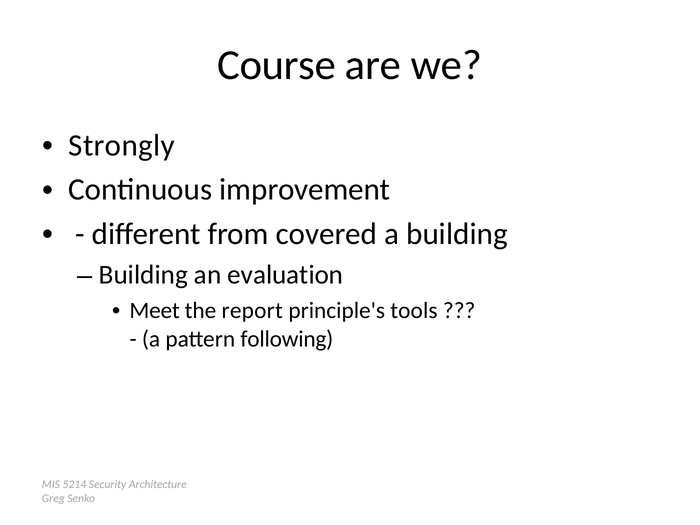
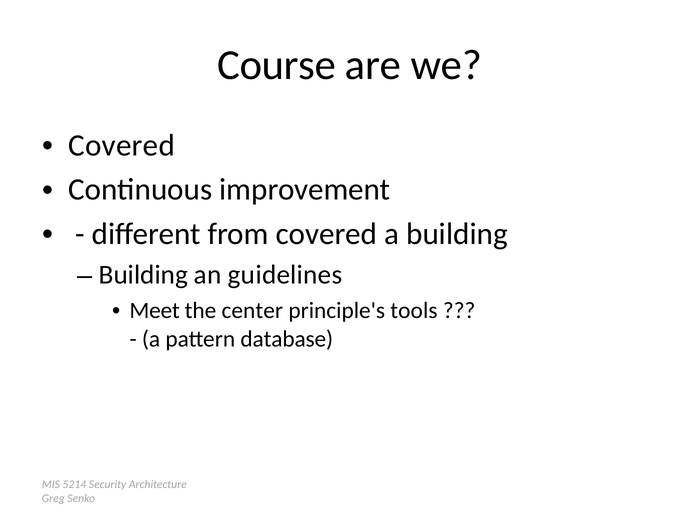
Strongly at (122, 145): Strongly -> Covered
evaluation: evaluation -> guidelines
report: report -> center
following: following -> database
